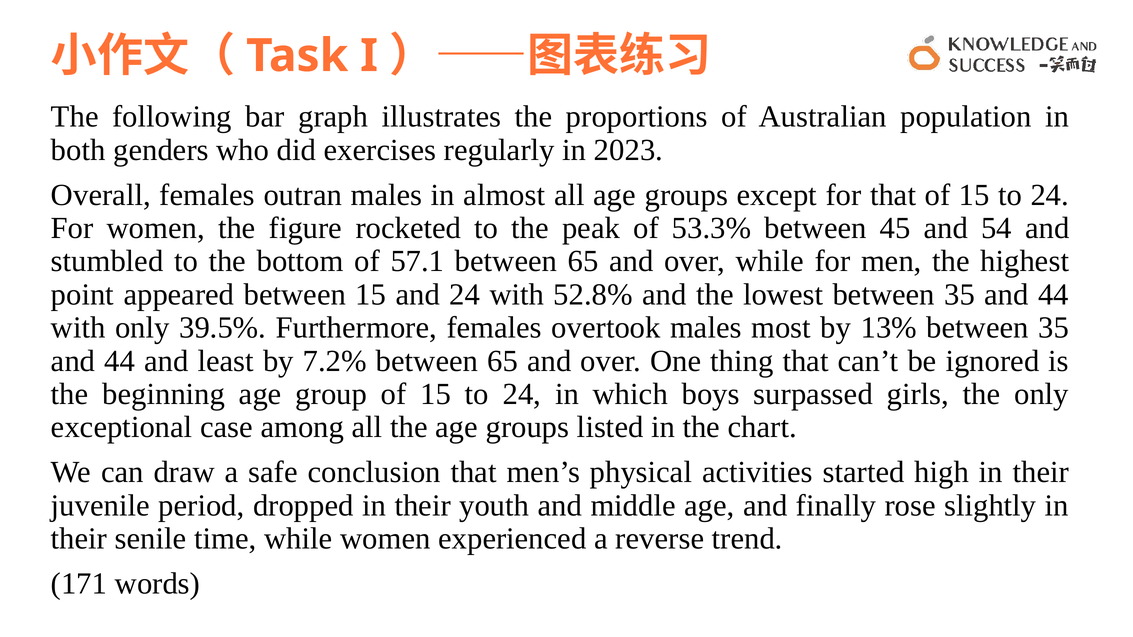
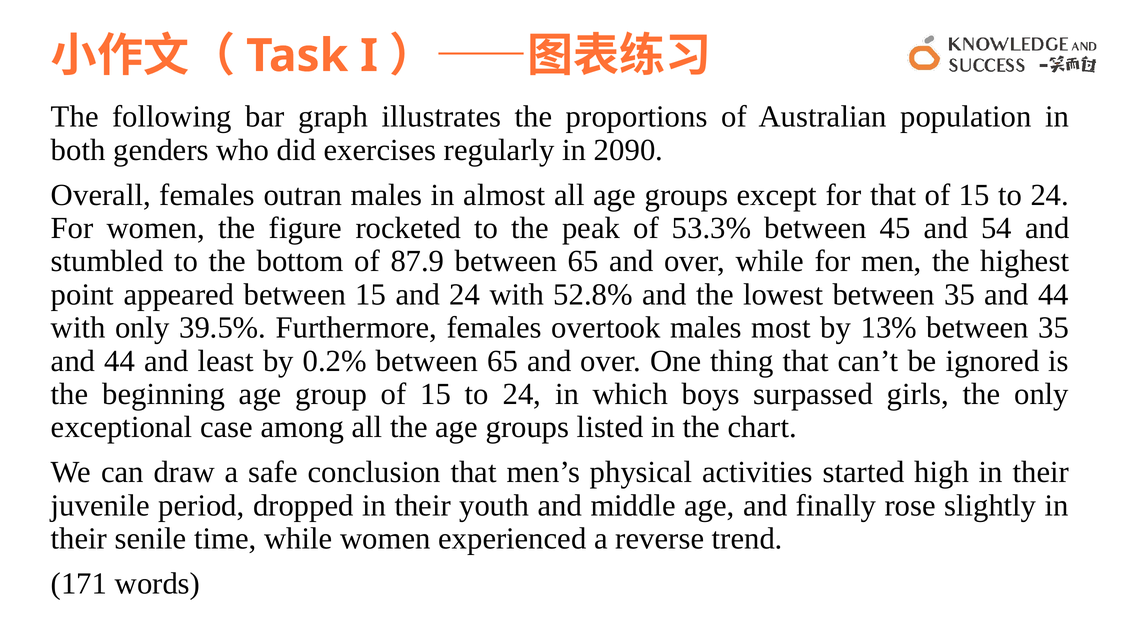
2023: 2023 -> 2090
57.1: 57.1 -> 87.9
7.2%: 7.2% -> 0.2%
